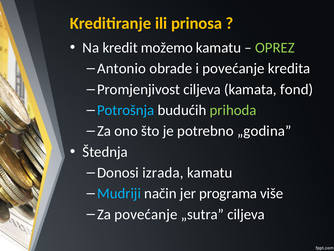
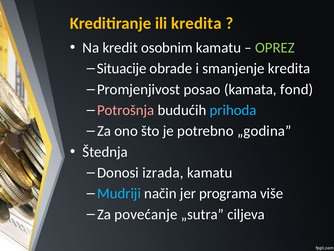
ili prinosa: prinosa -> kredita
možemo: možemo -> osobnim
Antonio: Antonio -> Situacije
i povećanje: povećanje -> smanjenje
Promjenjivost ciljeva: ciljeva -> posao
Potrošnja colour: light blue -> pink
prihoda colour: light green -> light blue
